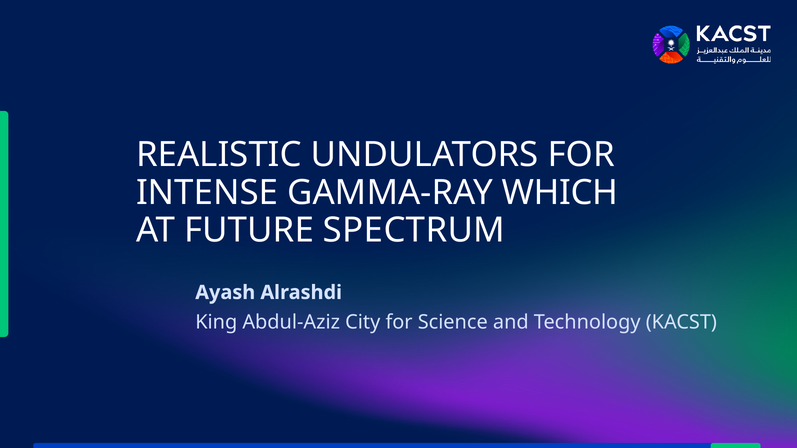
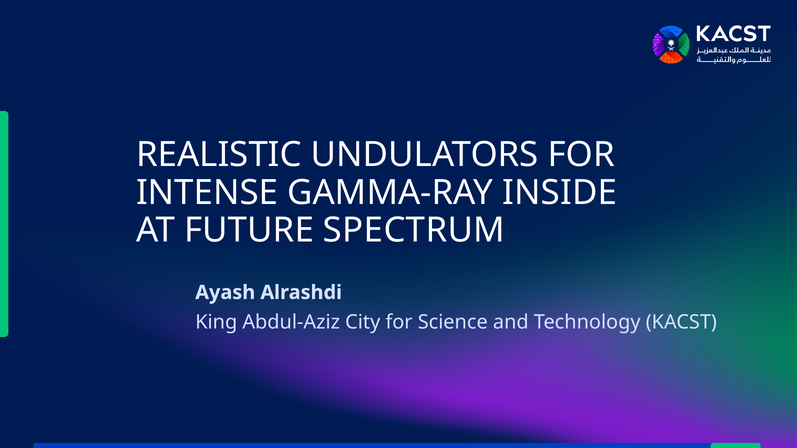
WHICH: WHICH -> INSIDE
